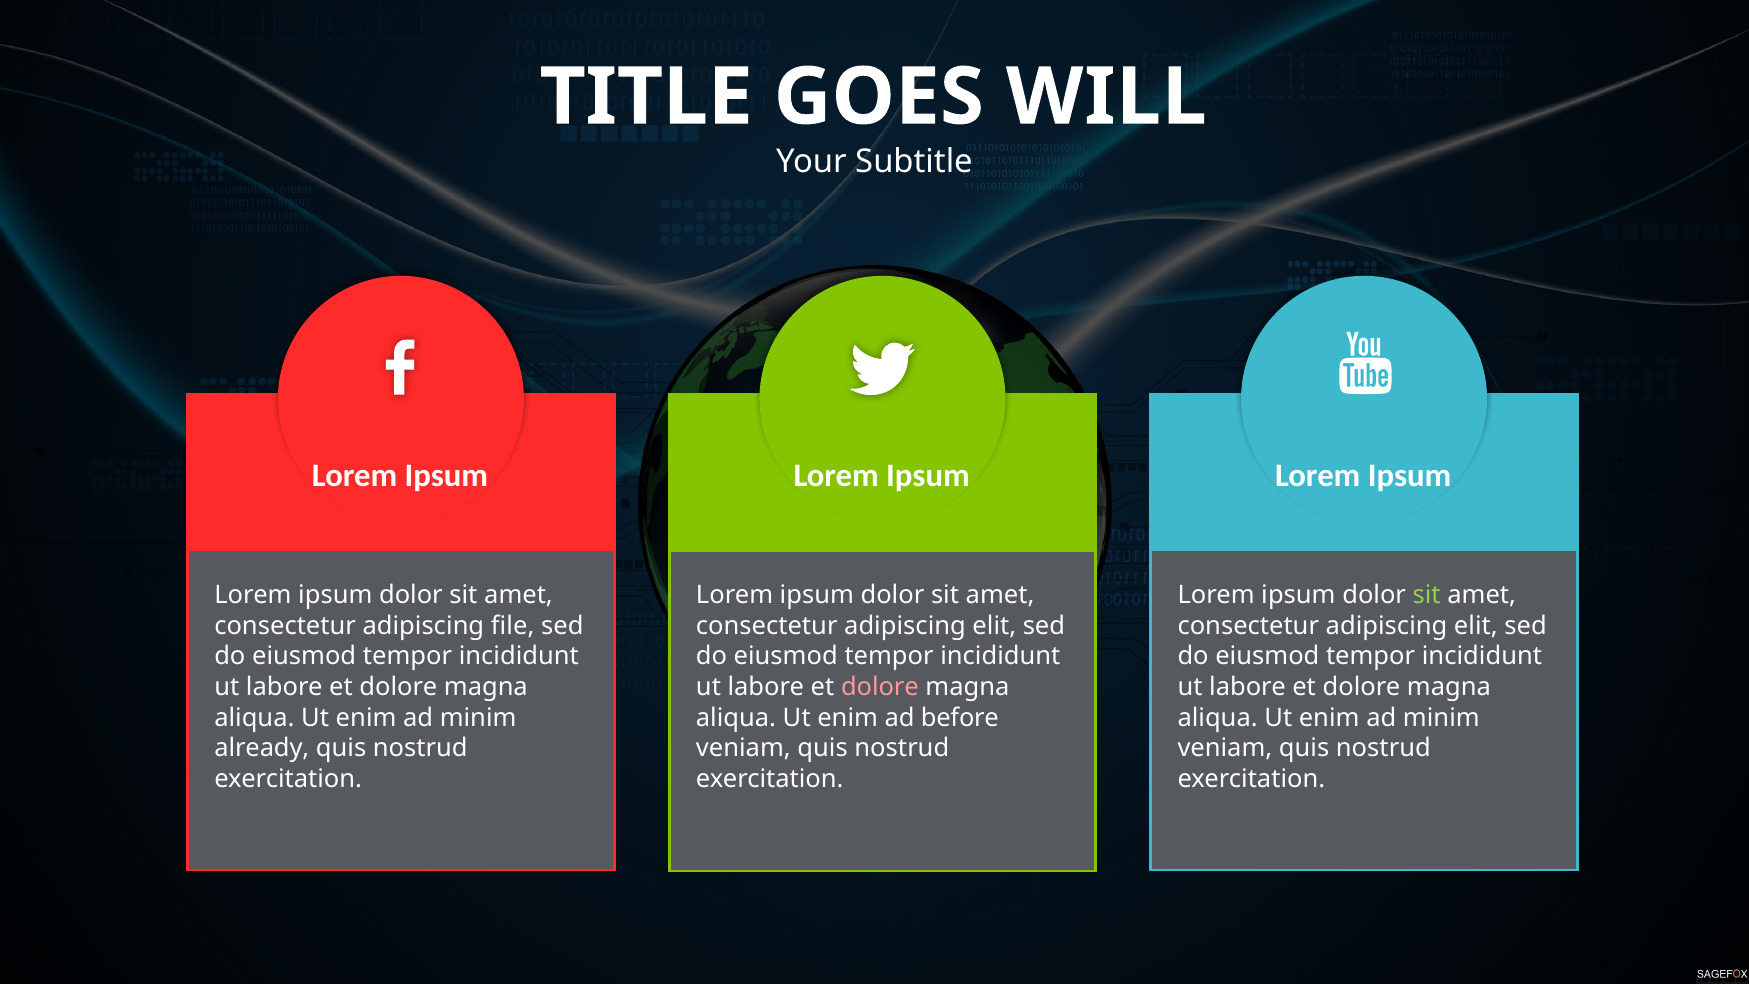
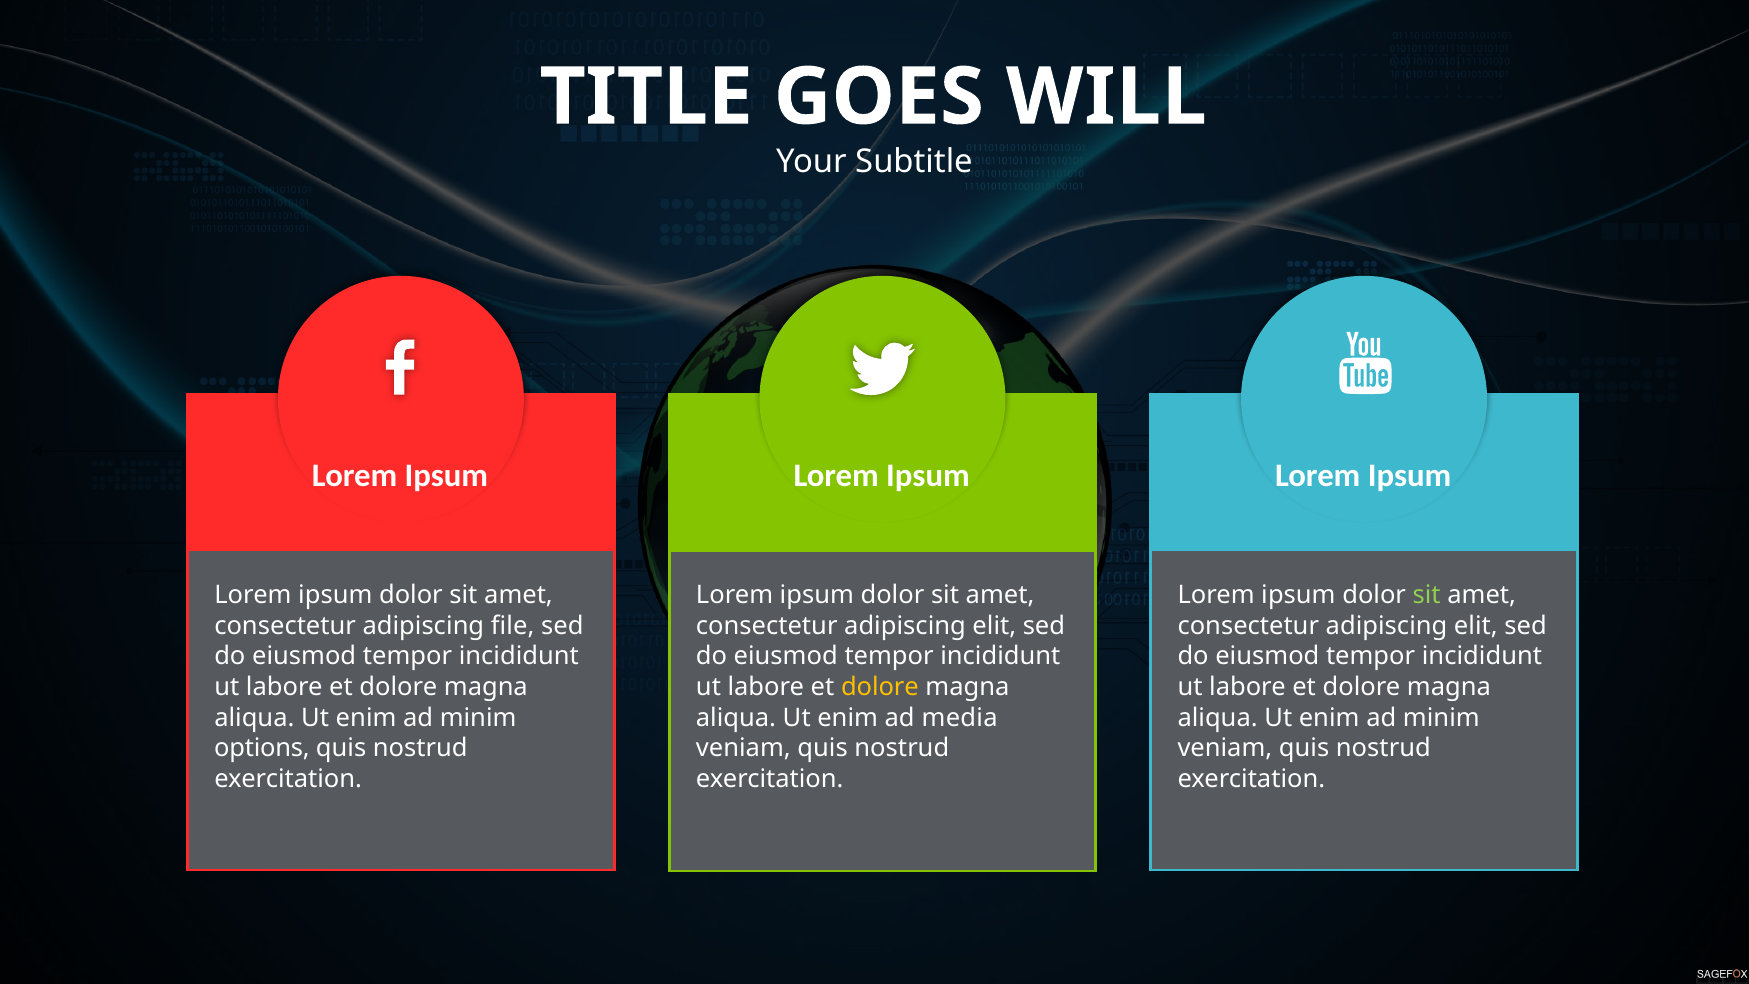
dolore at (880, 687) colour: pink -> yellow
before: before -> media
already: already -> options
